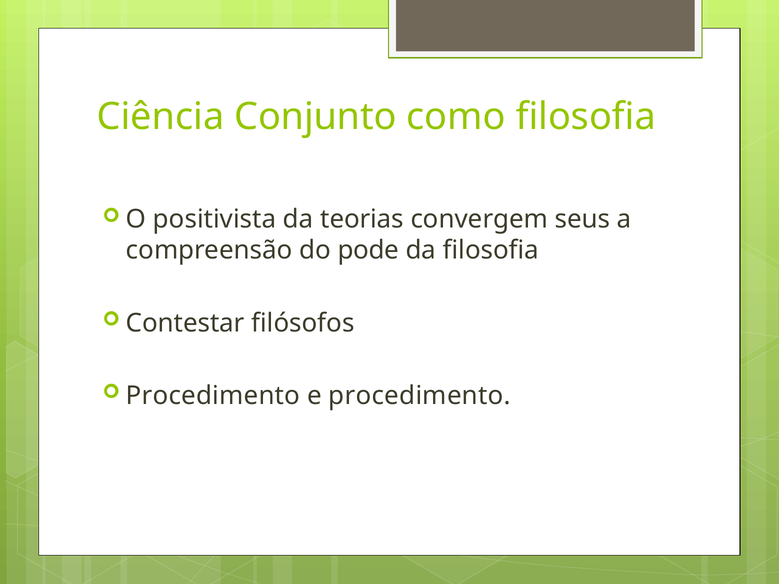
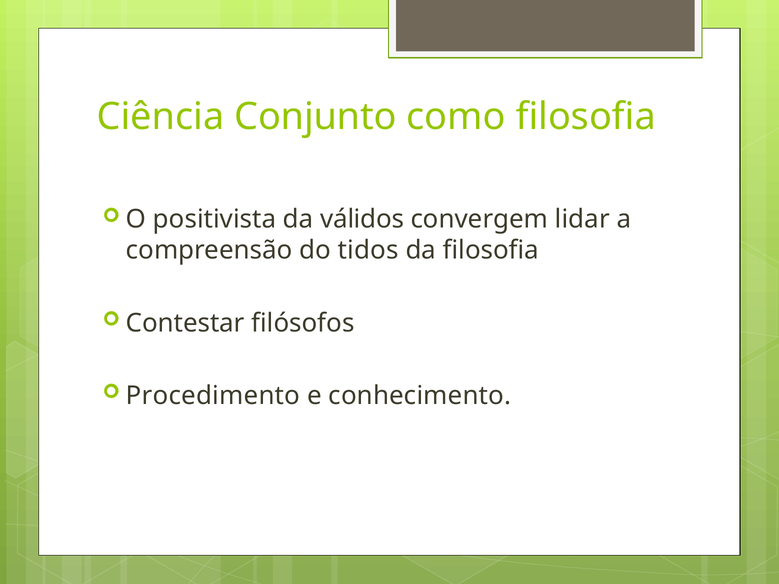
teorias: teorias -> válidos
seus: seus -> lidar
pode: pode -> tidos
e procedimento: procedimento -> conhecimento
